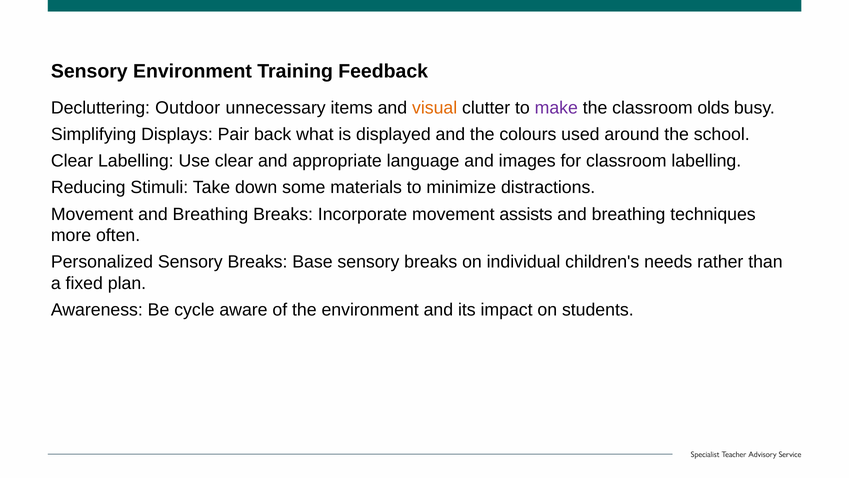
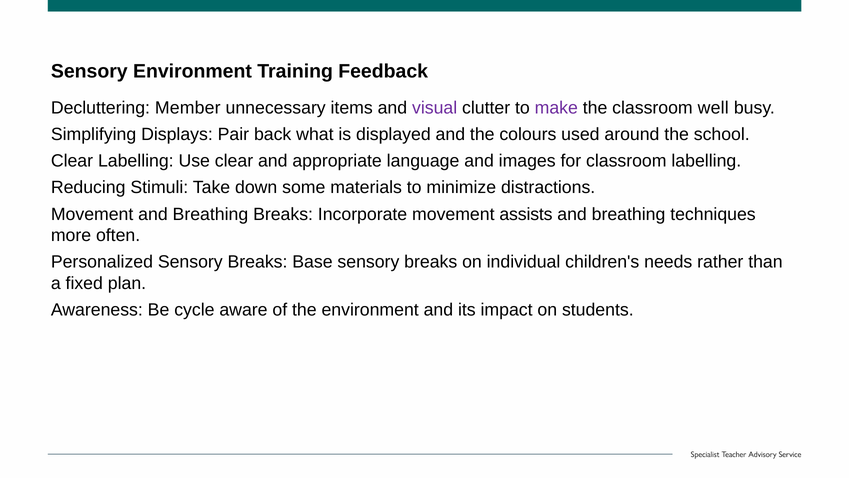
Outdoor: Outdoor -> Member
visual colour: orange -> purple
olds: olds -> well
